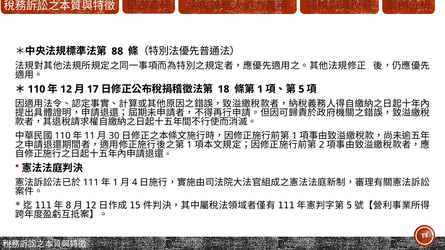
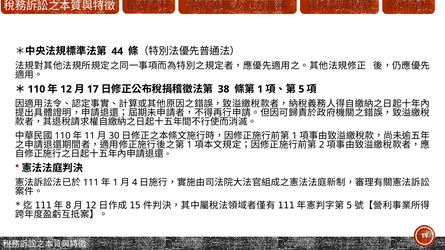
88: 88 -> 44
18: 18 -> 38
